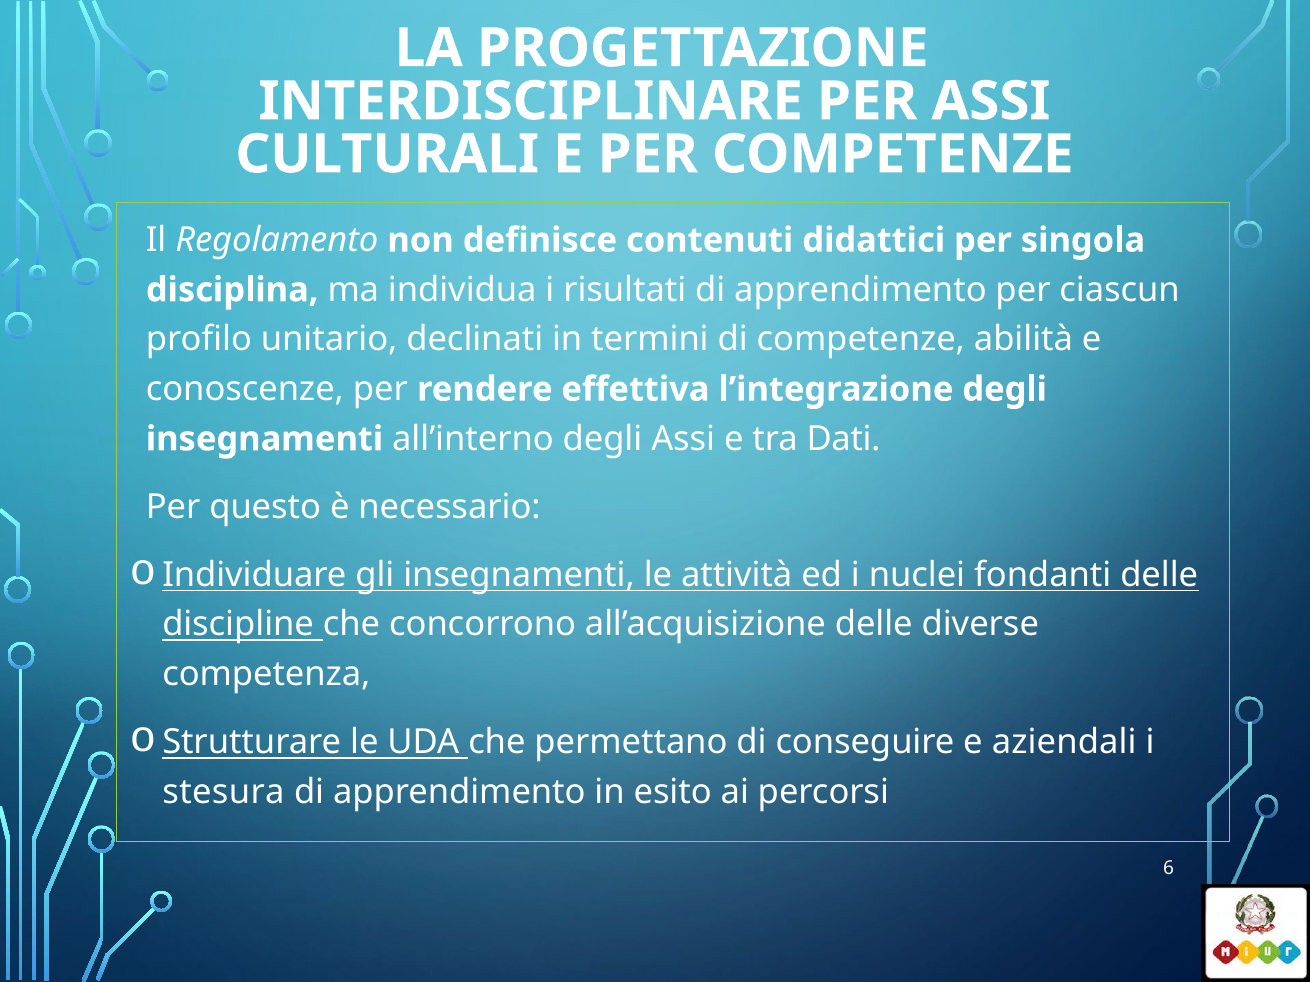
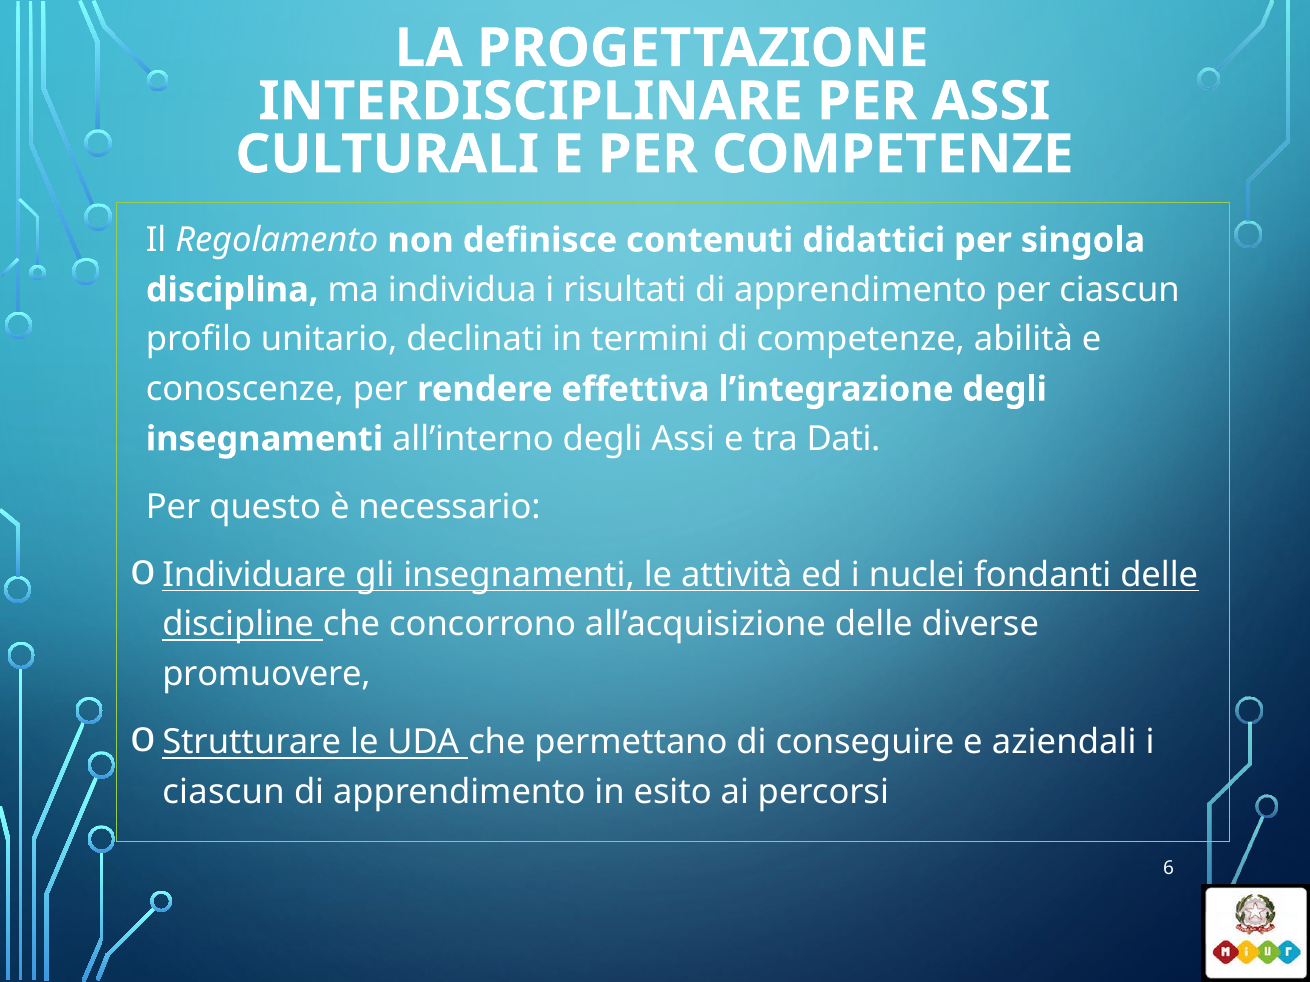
competenza: competenza -> promuovere
stesura at (223, 792): stesura -> ciascun
